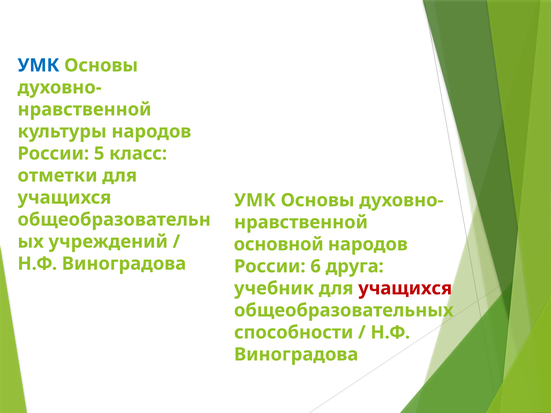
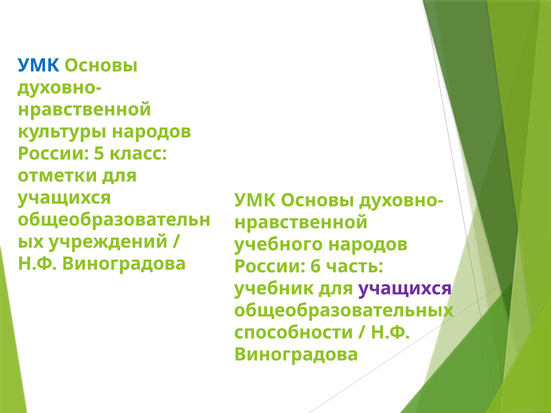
основной: основной -> учебного
друга: друга -> часть
учащихся at (405, 289) colour: red -> purple
